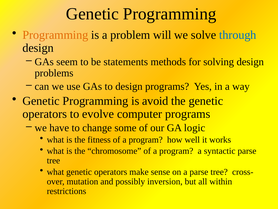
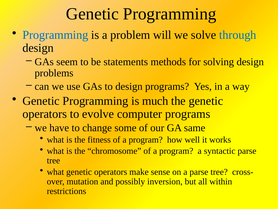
Programming at (55, 35) colour: orange -> blue
avoid: avoid -> much
logic: logic -> same
